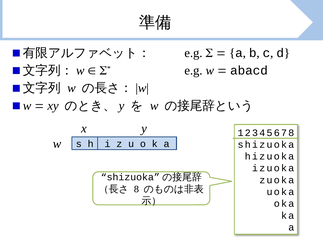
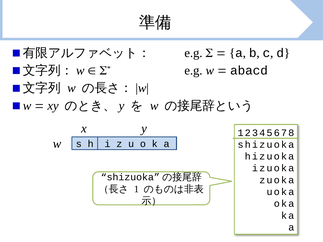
8: 8 -> 1
